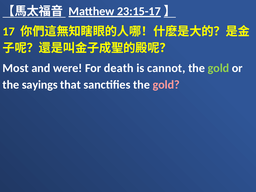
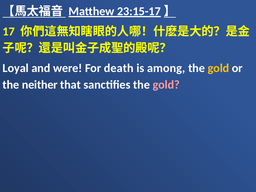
Most: Most -> Loyal
cannot: cannot -> among
gold at (218, 68) colour: light green -> yellow
sayings: sayings -> neither
